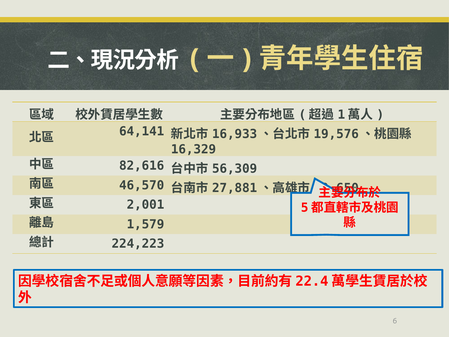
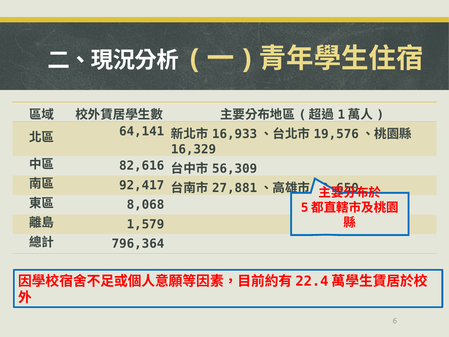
46,570: 46,570 -> 92,417
2,001: 2,001 -> 8,068
224,223: 224,223 -> 796,364
